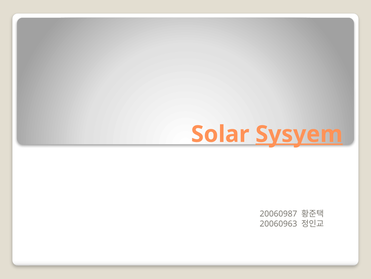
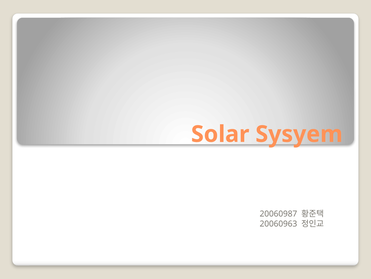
Sysyem underline: present -> none
